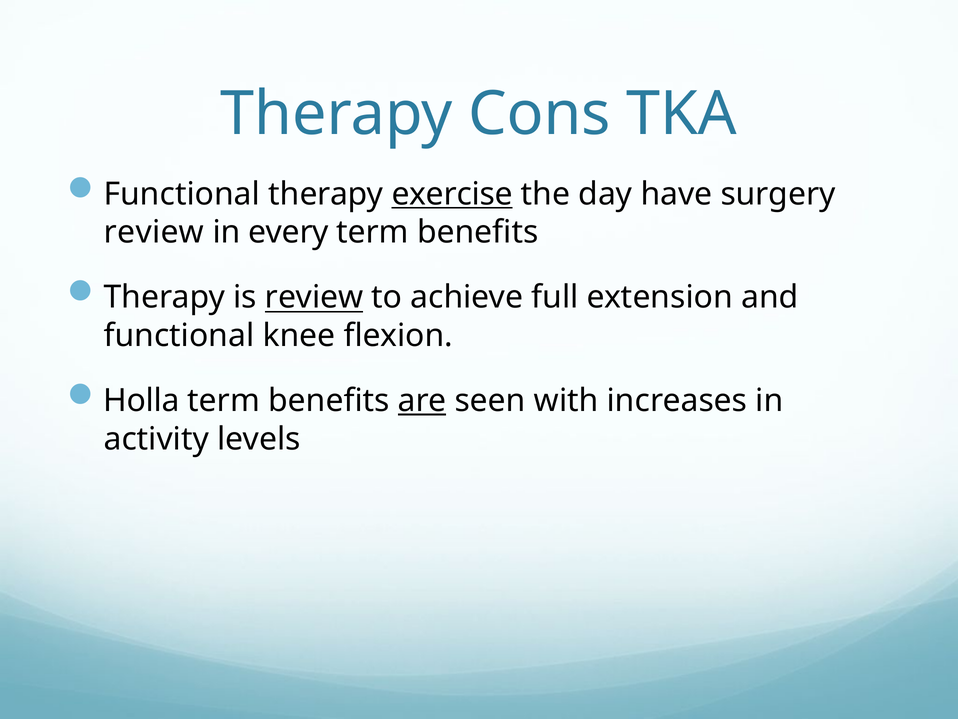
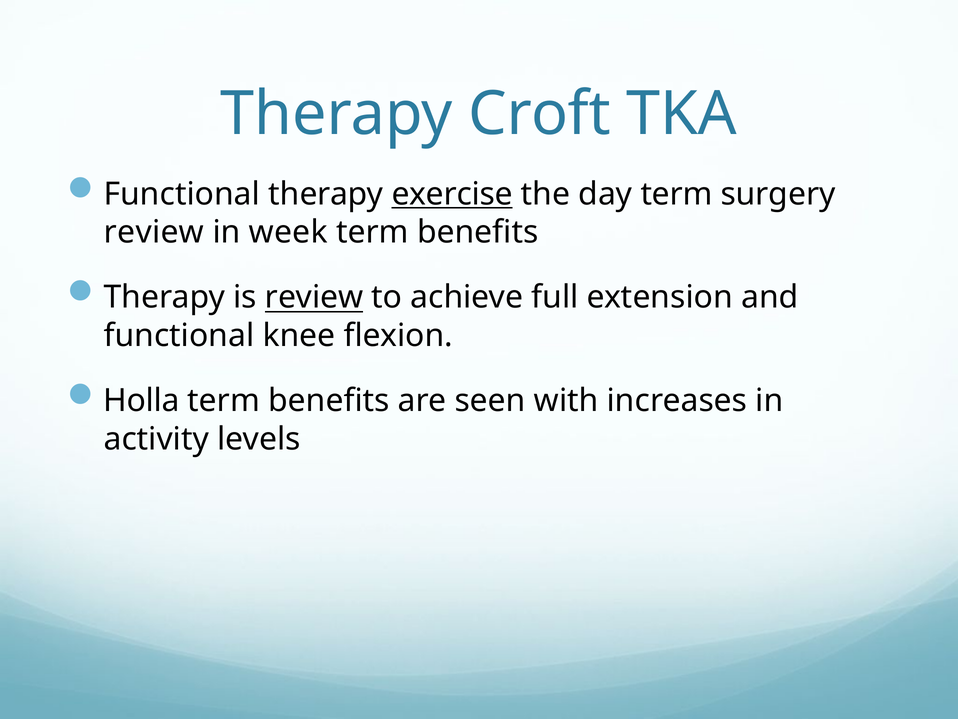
Cons: Cons -> Croft
day have: have -> term
every: every -> week
are underline: present -> none
